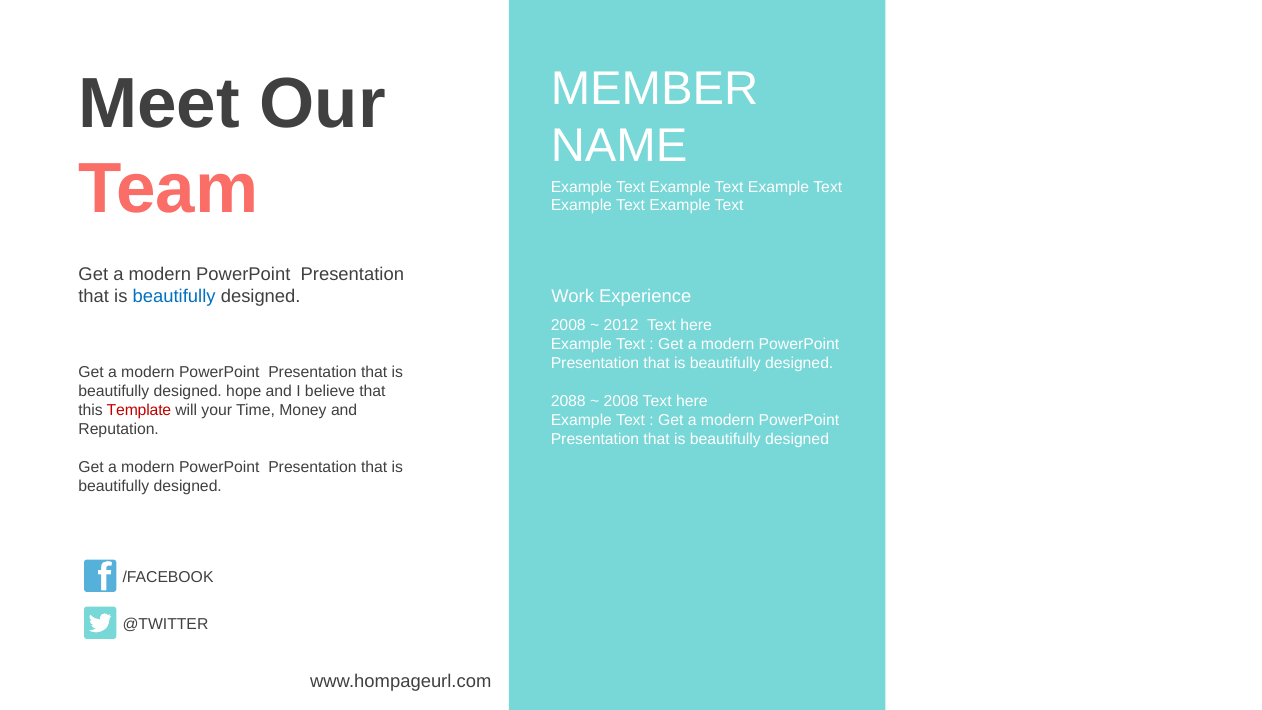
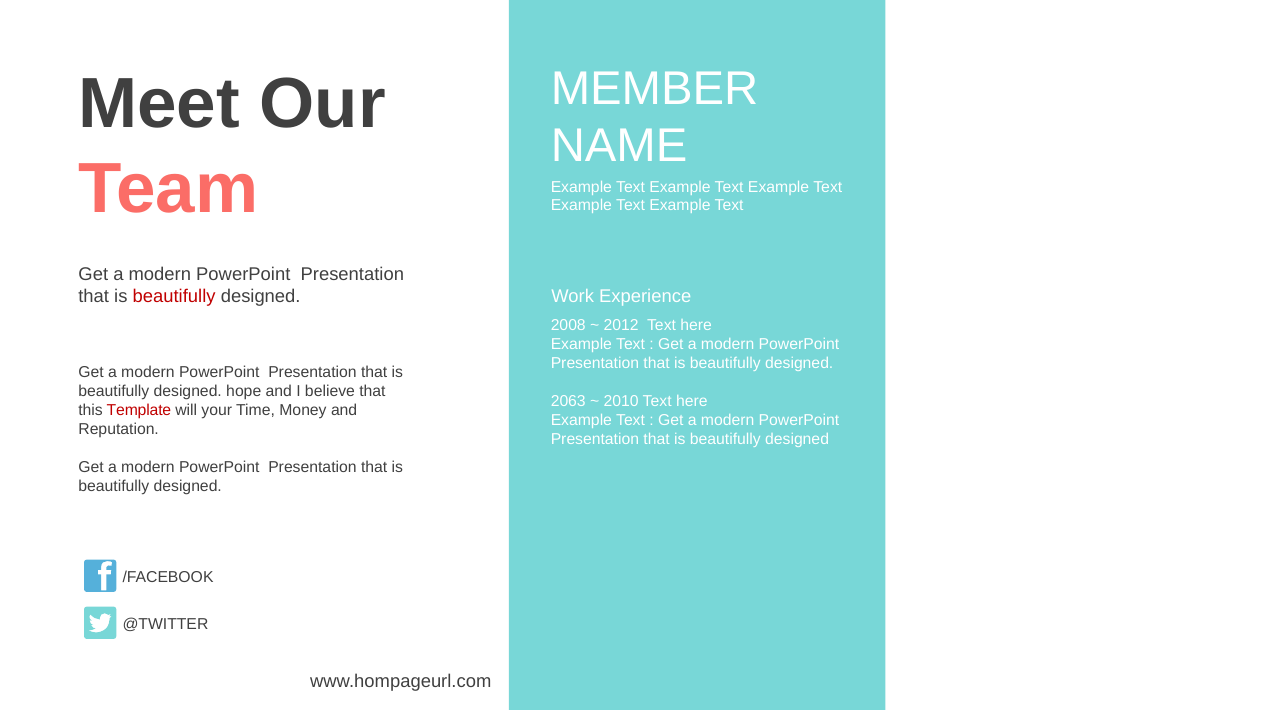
beautifully at (174, 297) colour: blue -> red
2088: 2088 -> 2063
2008 at (621, 401): 2008 -> 2010
